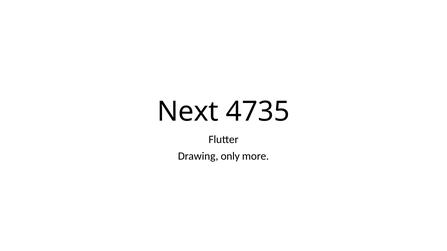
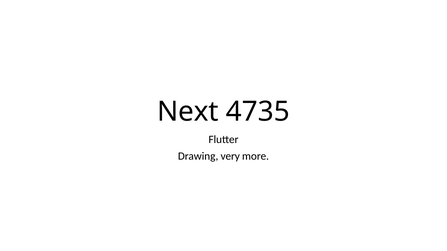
only: only -> very
